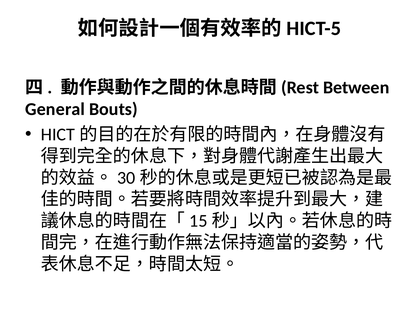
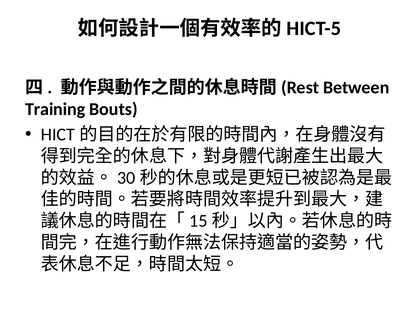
General: General -> Training
